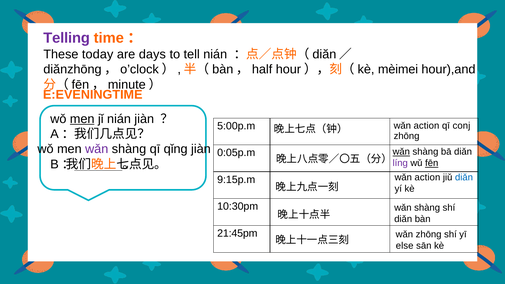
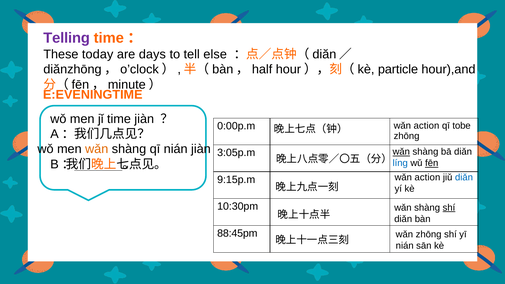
tell nián: nián -> else
mèimei: mèimei -> particle
men at (82, 119) underline: present -> none
jǐ nián: nián -> time
5:00p.m: 5:00p.m -> 0:00p.m
conj: conj -> tobe
wǎn at (97, 149) colour: purple -> orange
qī qǐng: qǐng -> nián
0:05p.m: 0:05p.m -> 3:05p.m
líng colour: purple -> blue
shí at (449, 208) underline: none -> present
21:45pm: 21:45pm -> 88:45pm
else at (405, 246): else -> nián
